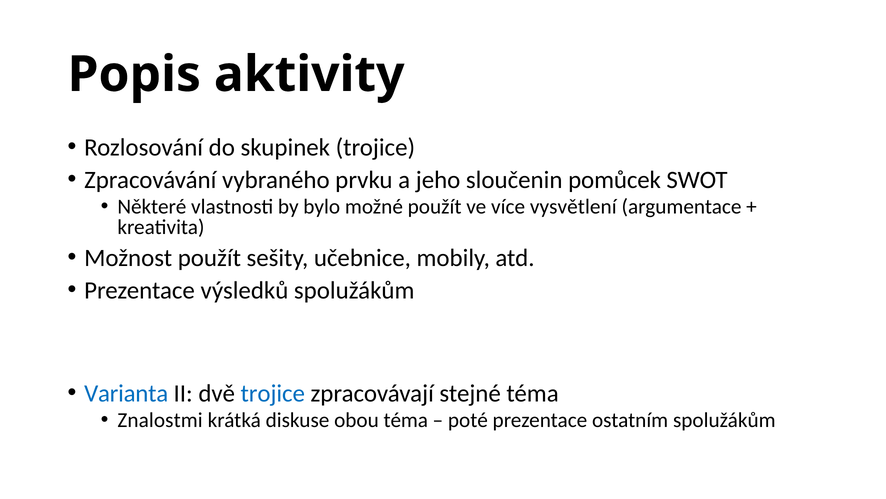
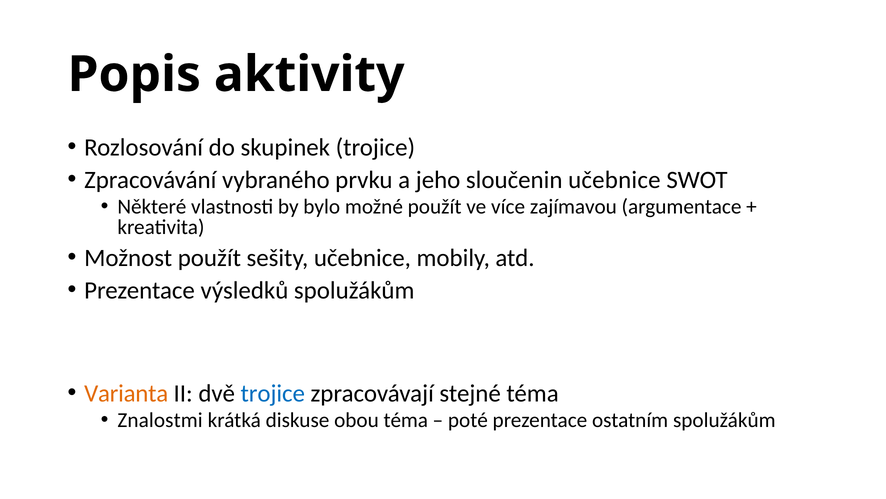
sloučenin pomůcek: pomůcek -> učebnice
vysvětlení: vysvětlení -> zajímavou
Varianta colour: blue -> orange
